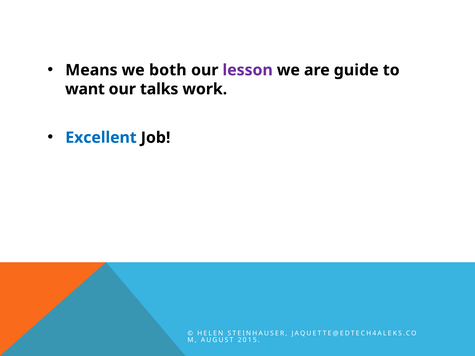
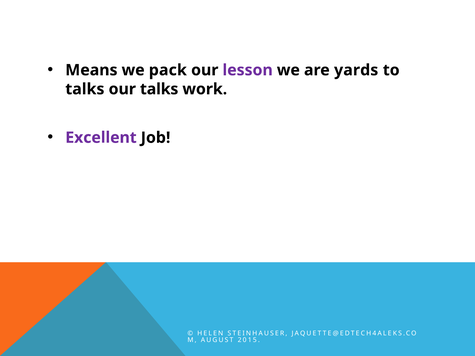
both: both -> pack
guide: guide -> yards
want at (85, 89): want -> talks
Excellent colour: blue -> purple
